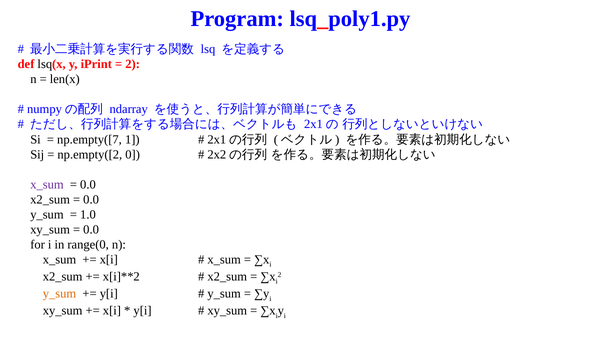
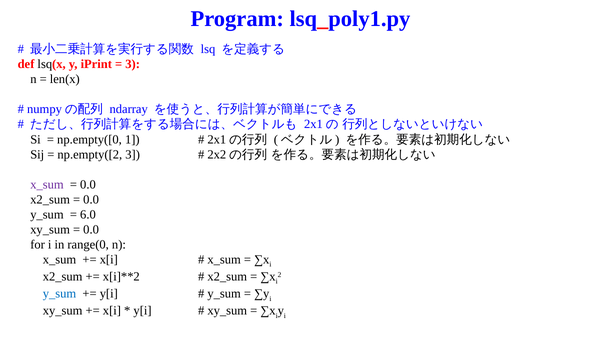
2 at (133, 64): 2 -> 3
np.empty([7: np.empty([7 -> np.empty([0
np.empty([2 0: 0 -> 3
1.0: 1.0 -> 6.0
y_sum at (60, 294) colour: orange -> blue
